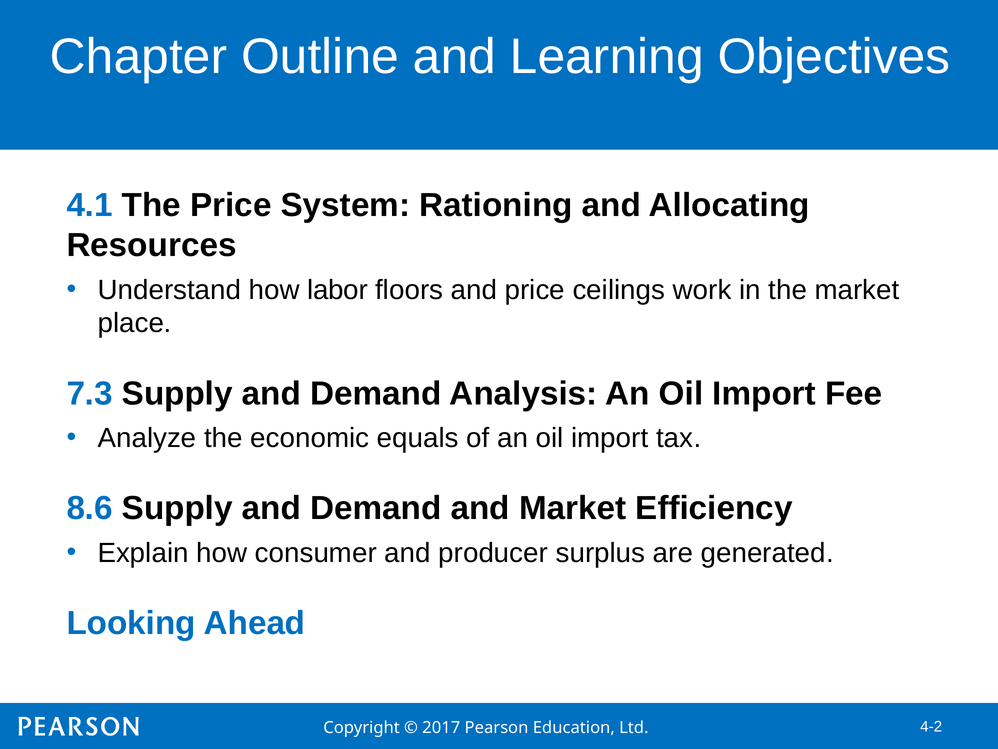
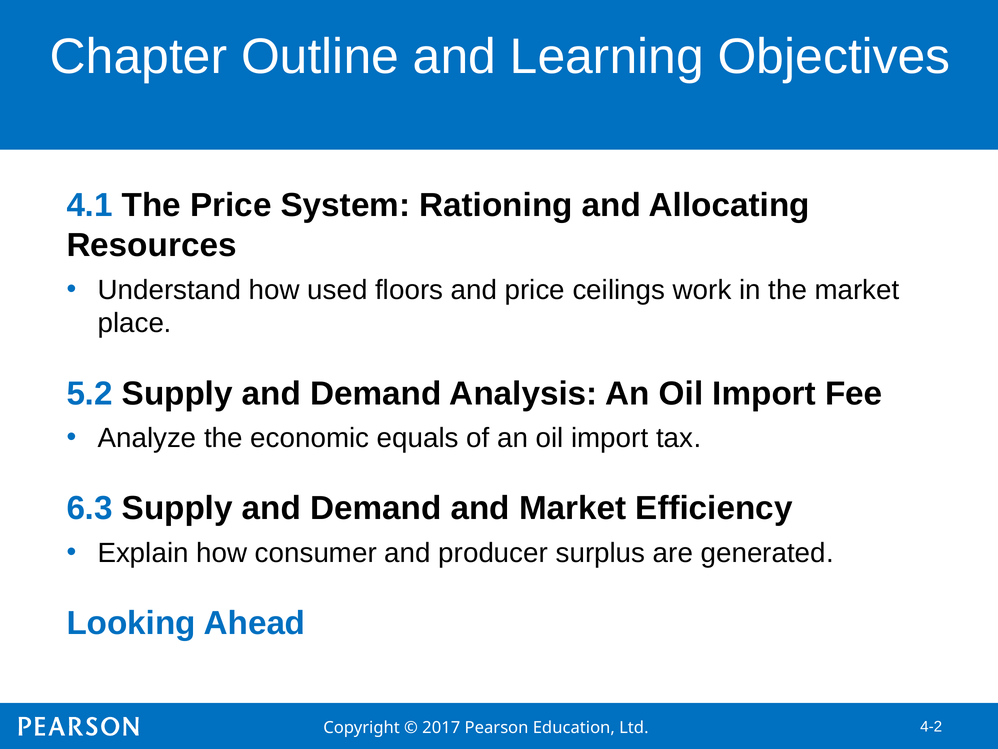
labor: labor -> used
7.3: 7.3 -> 5.2
8.6: 8.6 -> 6.3
